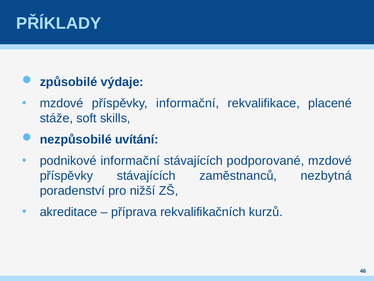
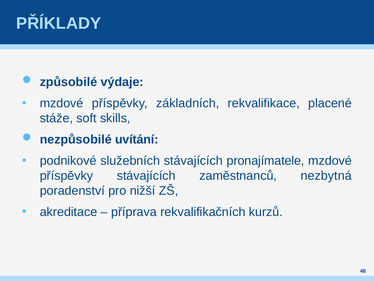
příspěvky informační: informační -> základních
podnikové informační: informační -> služebních
podporované: podporované -> pronajímatele
